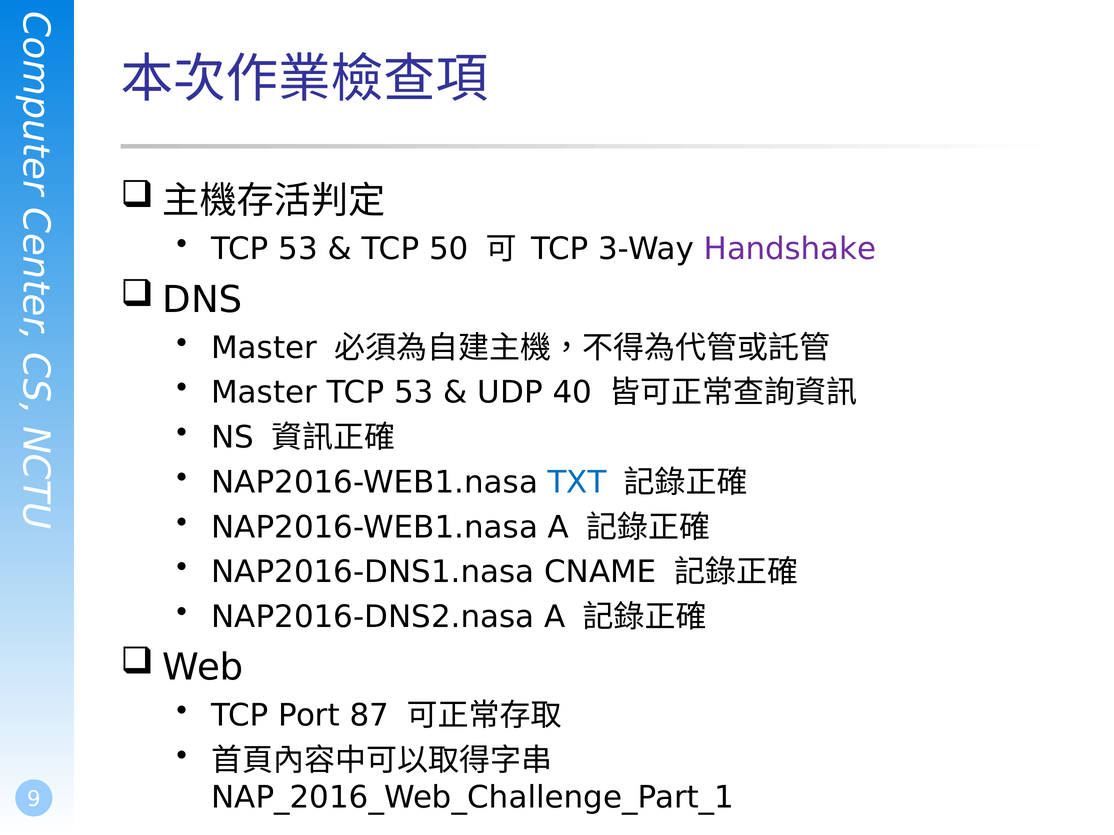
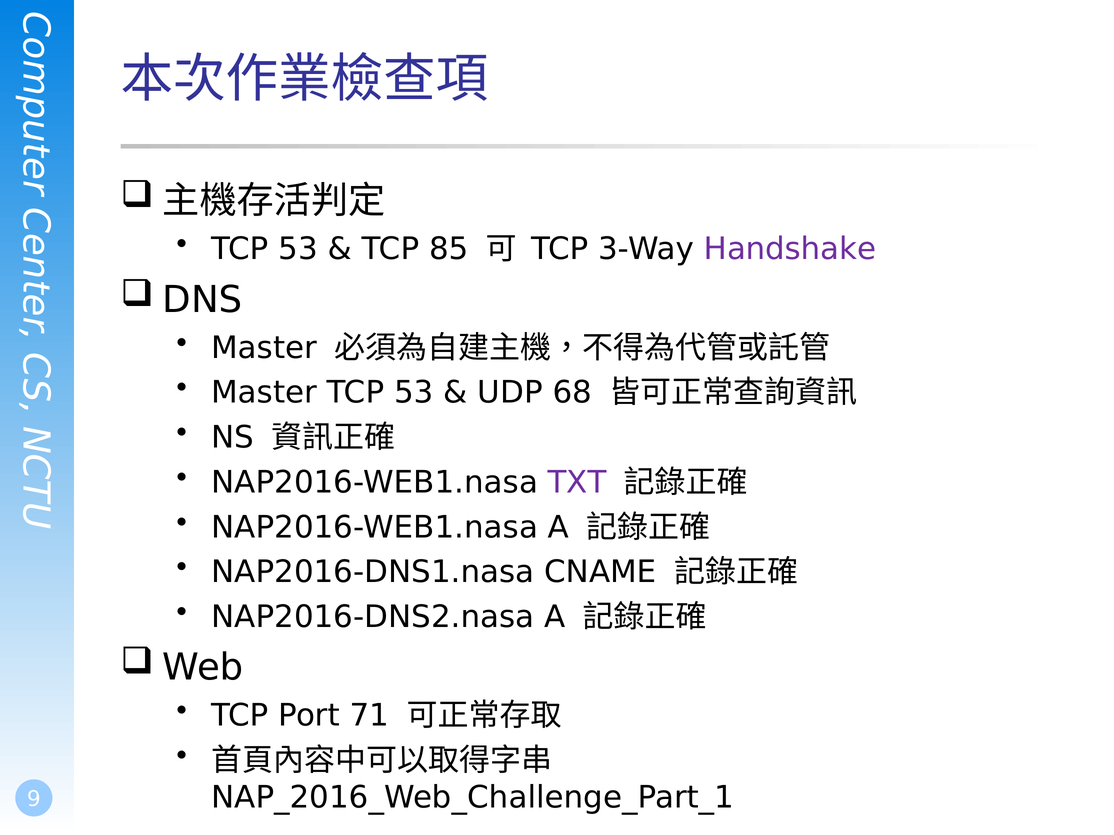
50: 50 -> 85
40: 40 -> 68
TXT colour: blue -> purple
87: 87 -> 71
